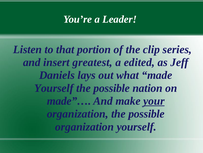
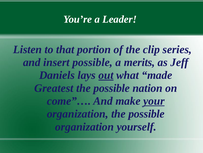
insert greatest: greatest -> possible
edited: edited -> merits
out underline: none -> present
Yourself at (54, 88): Yourself -> Greatest
made”…: made”… -> come”…
